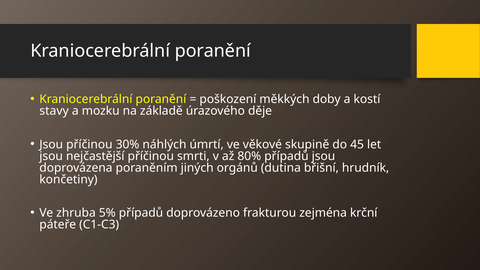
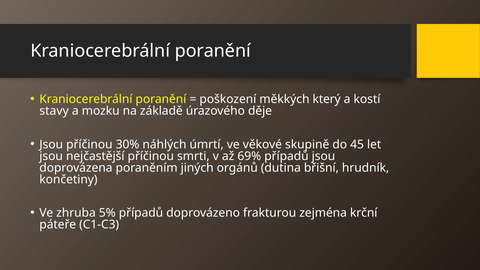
doby: doby -> který
80%: 80% -> 69%
